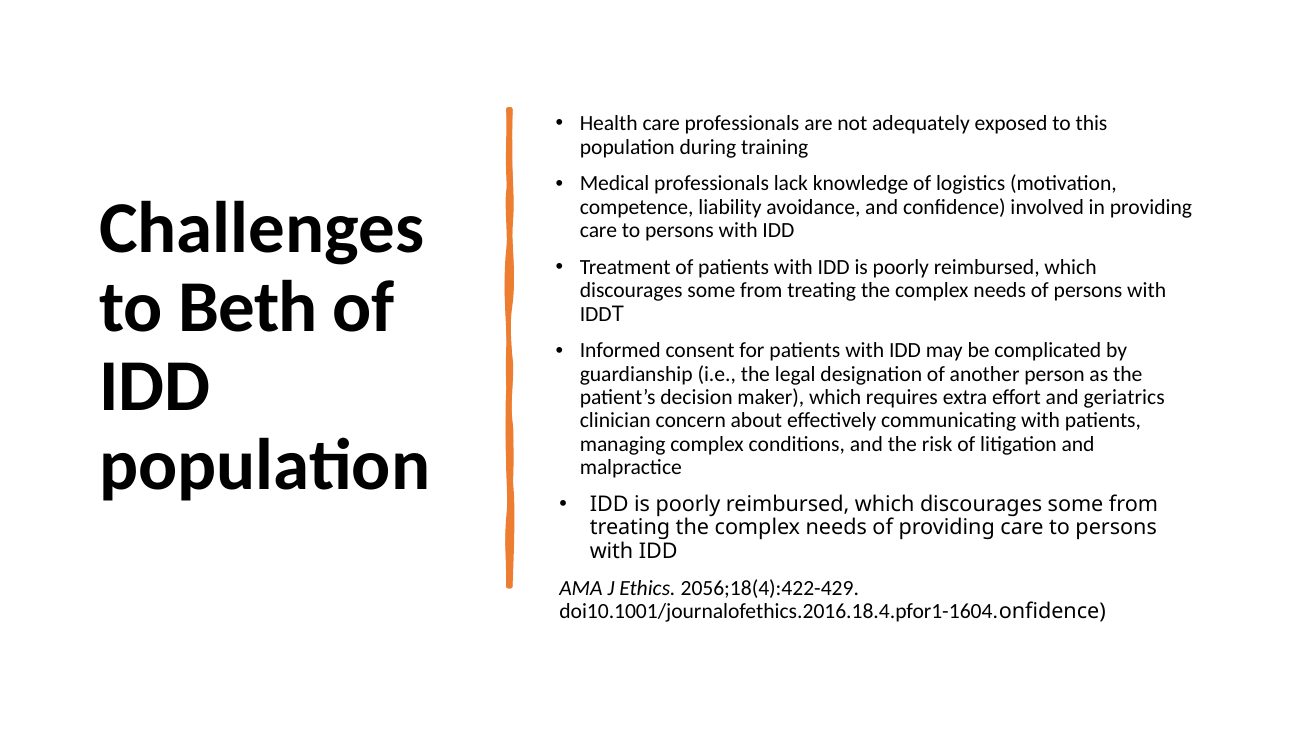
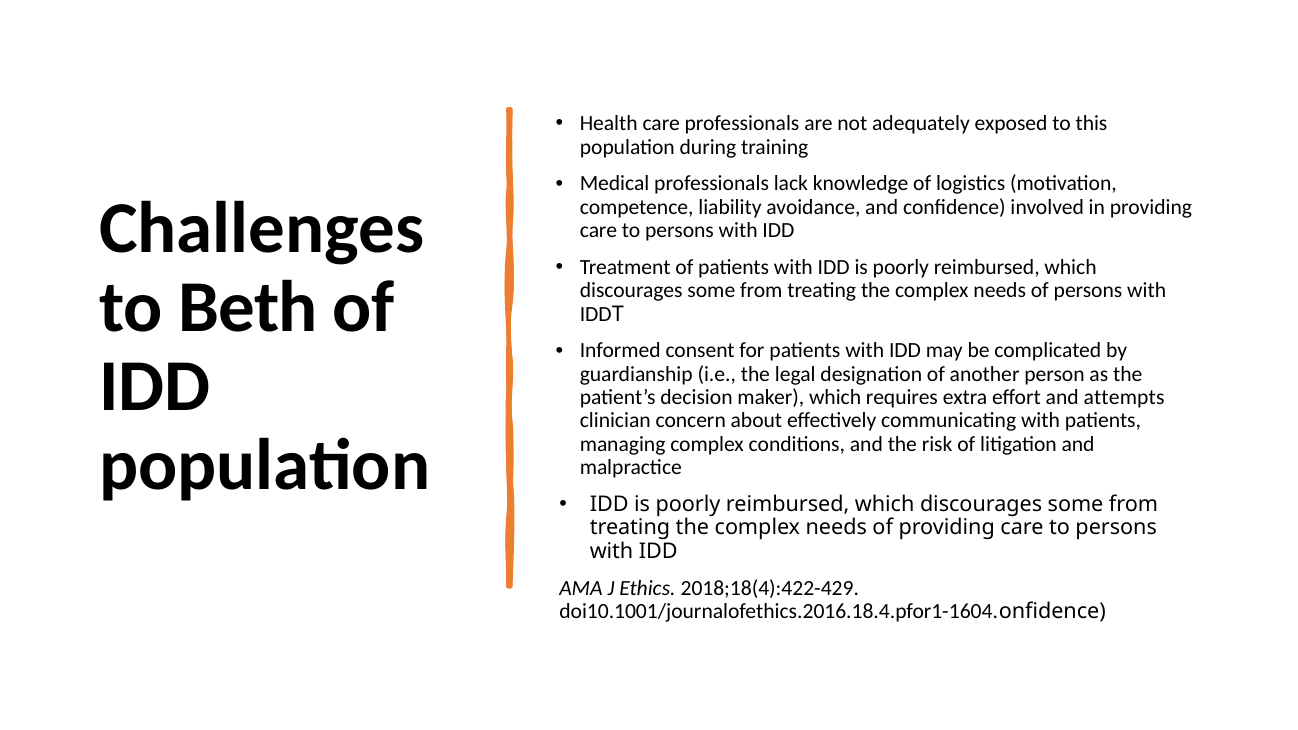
geriatrics: geriatrics -> attempts
2056;18(4):422-429: 2056;18(4):422-429 -> 2018;18(4):422-429
